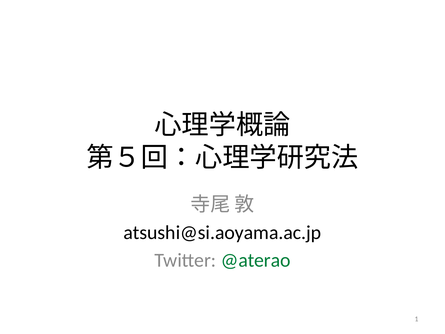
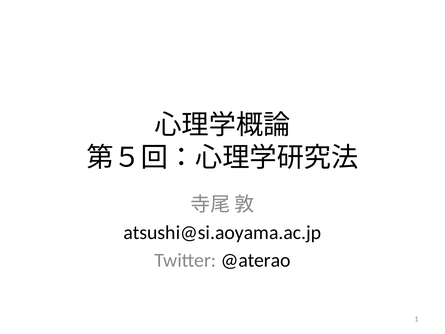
@aterao colour: green -> black
